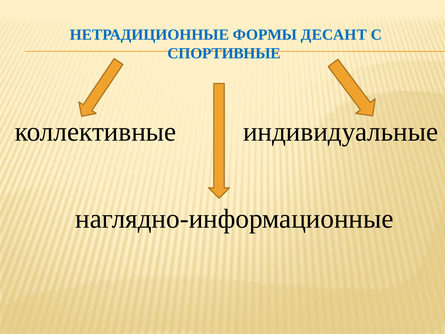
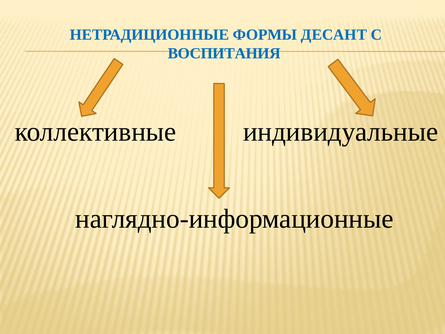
СПОРТИВНЫЕ: СПОРТИВНЫЕ -> ВОСПИТАНИЯ
